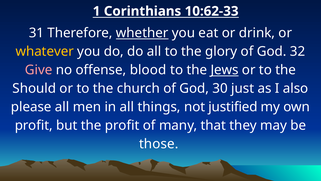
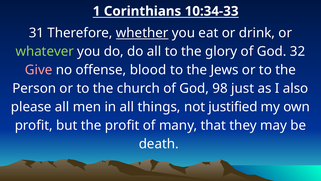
10:62-33: 10:62-33 -> 10:34-33
whatever colour: yellow -> light green
Jews underline: present -> none
Should: Should -> Person
30: 30 -> 98
those: those -> death
